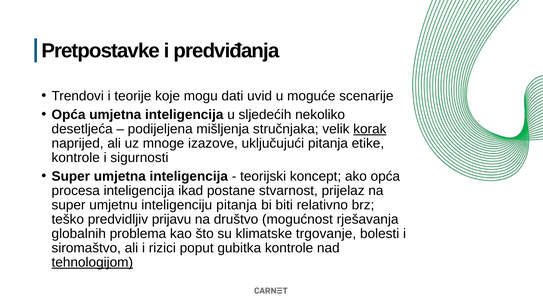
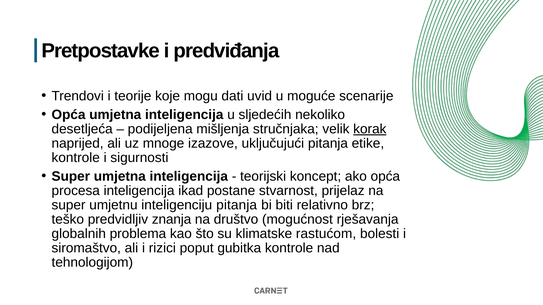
prijavu: prijavu -> znanja
trgovanje: trgovanje -> rastućom
tehnologijom underline: present -> none
